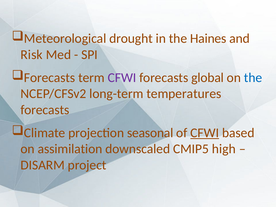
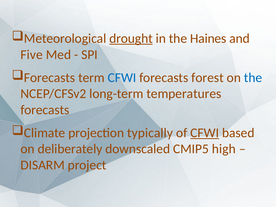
drought underline: none -> present
Risk: Risk -> Five
CFWI at (122, 78) colour: purple -> blue
global: global -> forest
seasonal: seasonal -> typically
assimilation: assimilation -> deliberately
